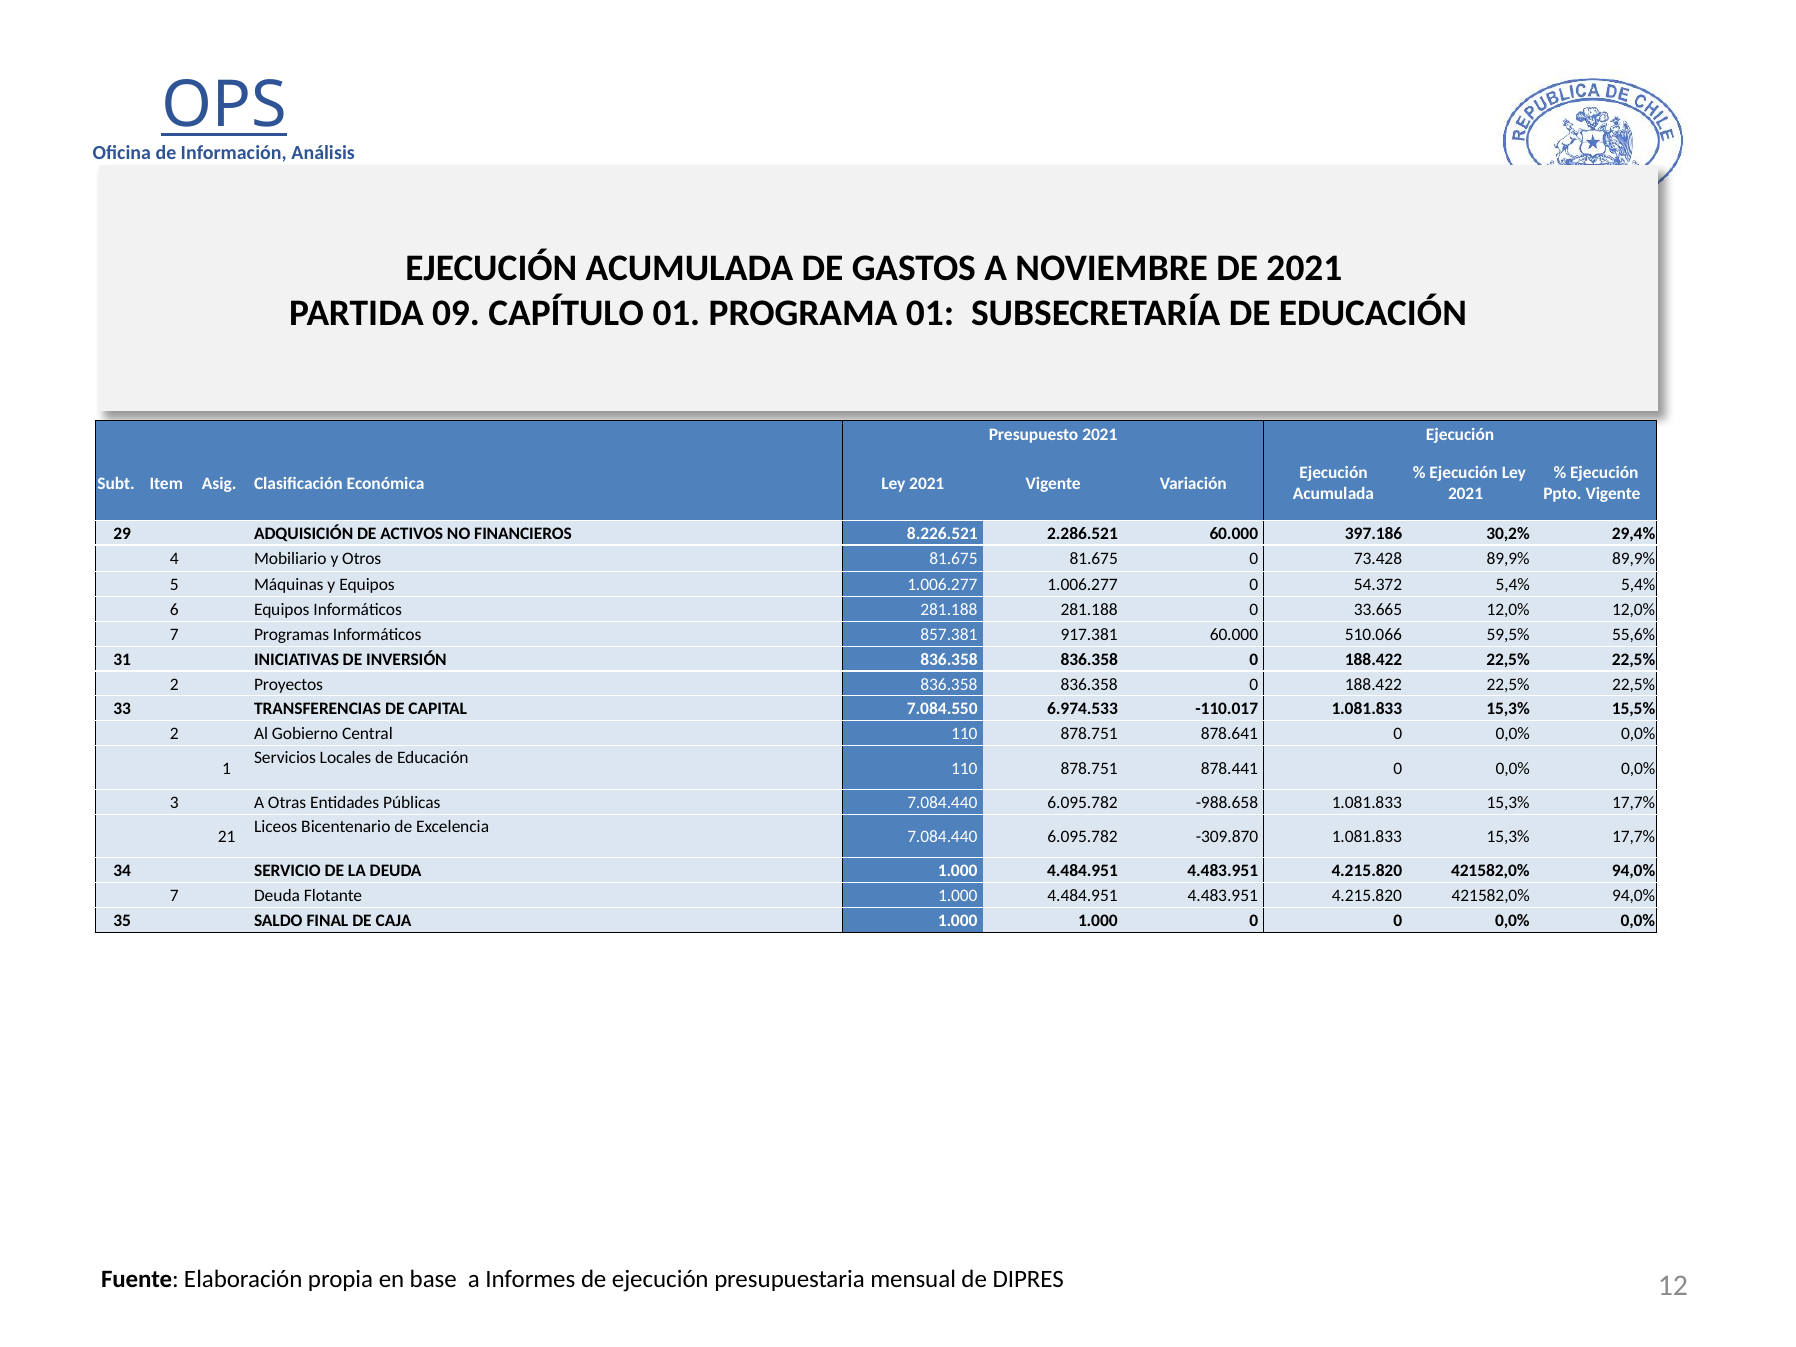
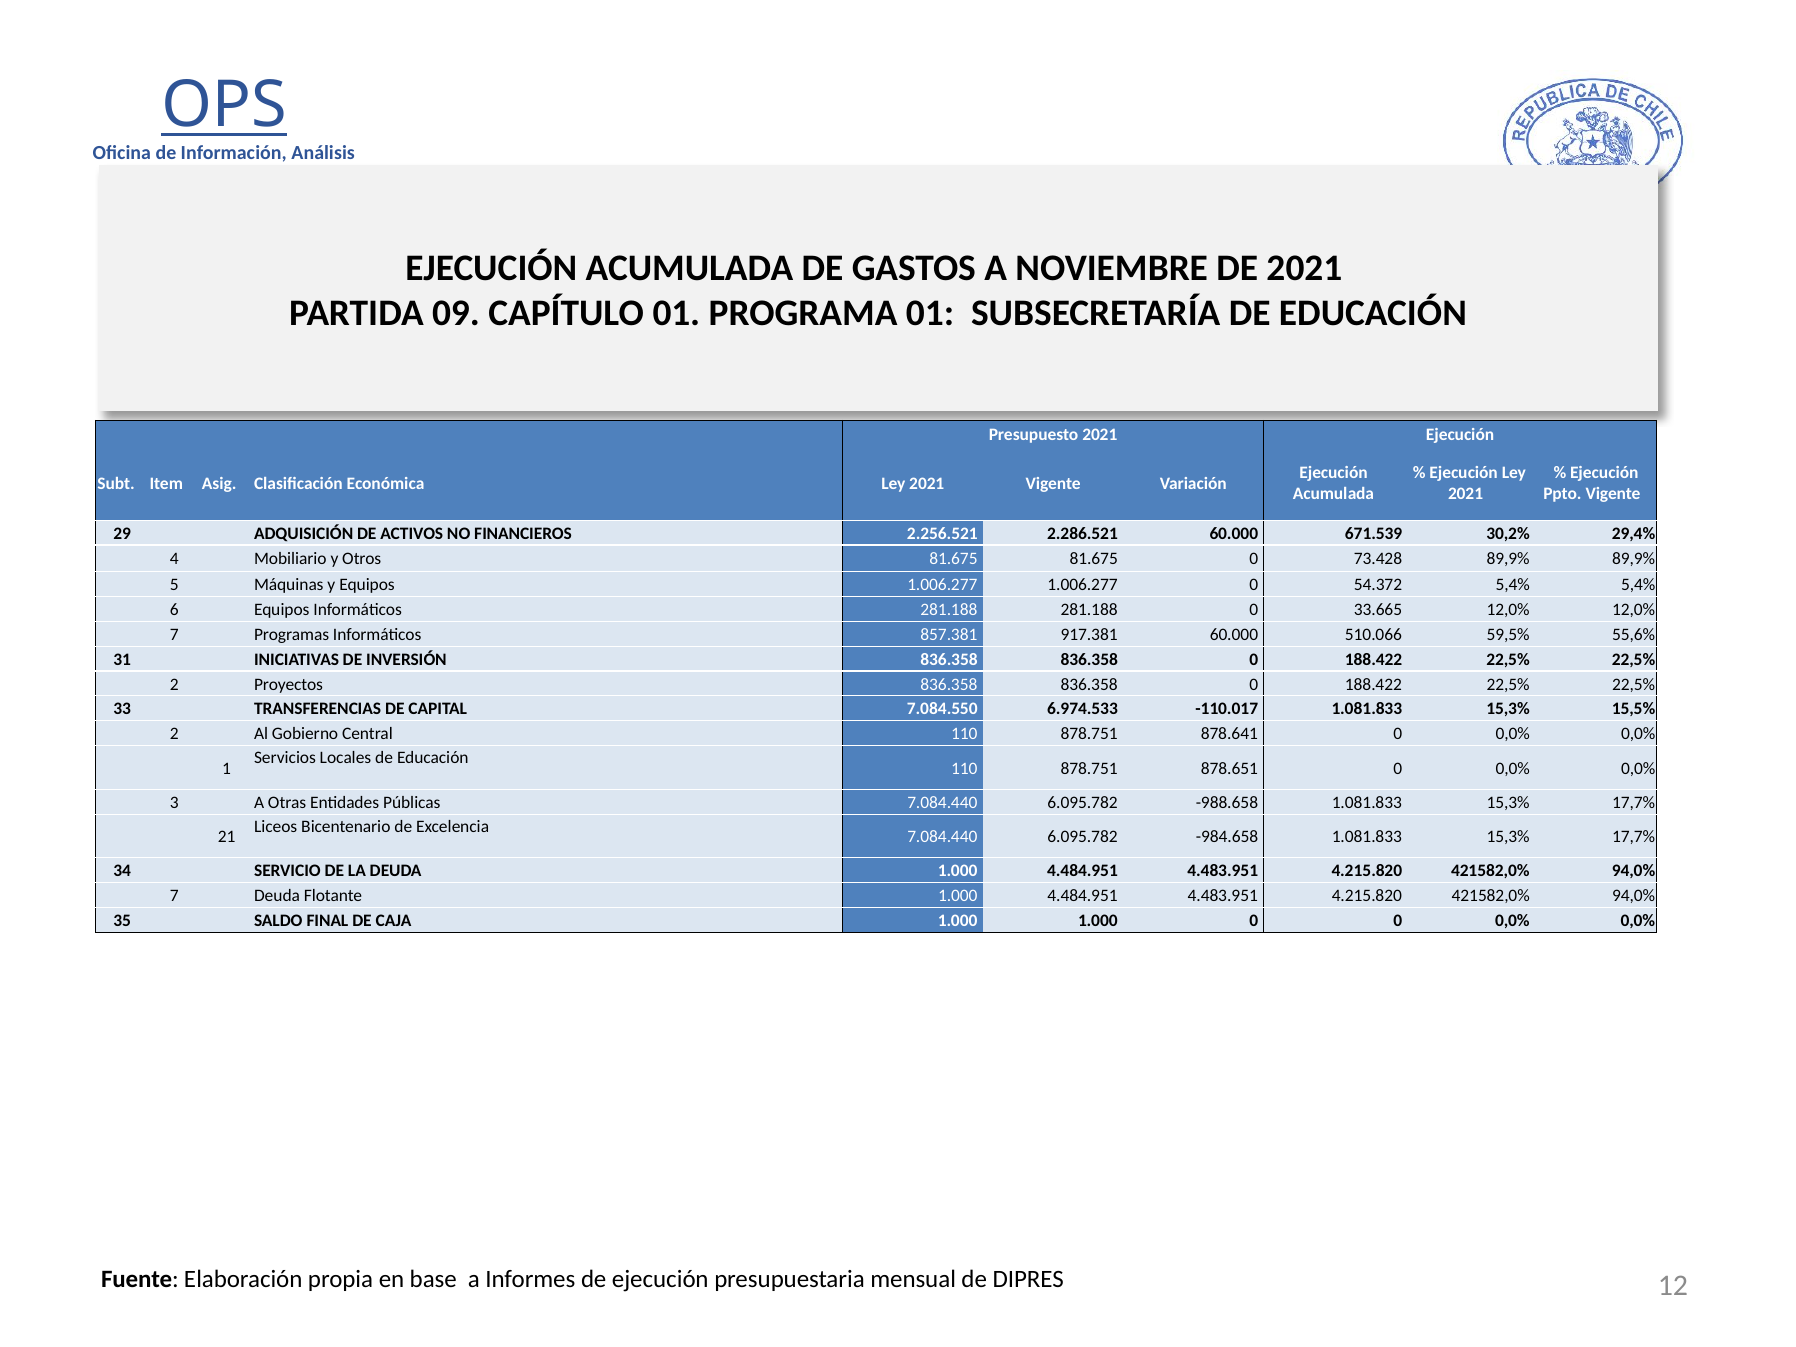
8.226.521: 8.226.521 -> 2.256.521
397.186: 397.186 -> 671.539
878.441: 878.441 -> 878.651
-309.870: -309.870 -> -984.658
